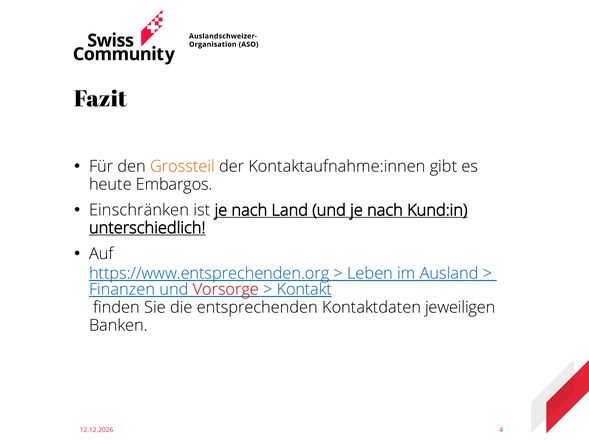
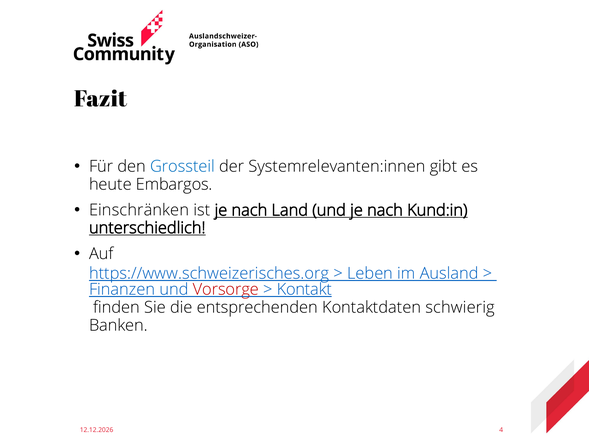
Grossteil colour: orange -> blue
Kontaktaufnahme:innen: Kontaktaufnahme:innen -> Systemrelevanten:innen
https://www.entsprechenden.org: https://www.entsprechenden.org -> https://www.schweizerisches.org
jeweiligen: jeweiligen -> schwierig
